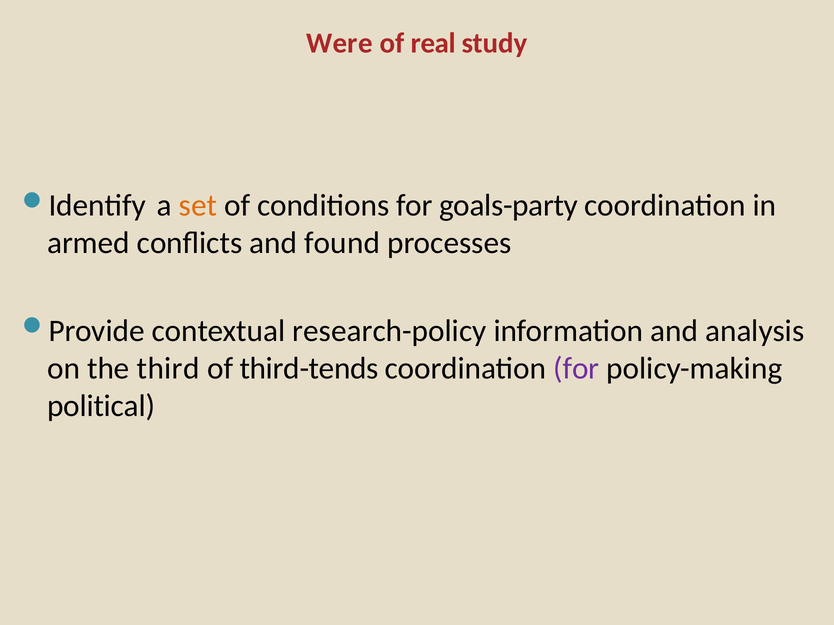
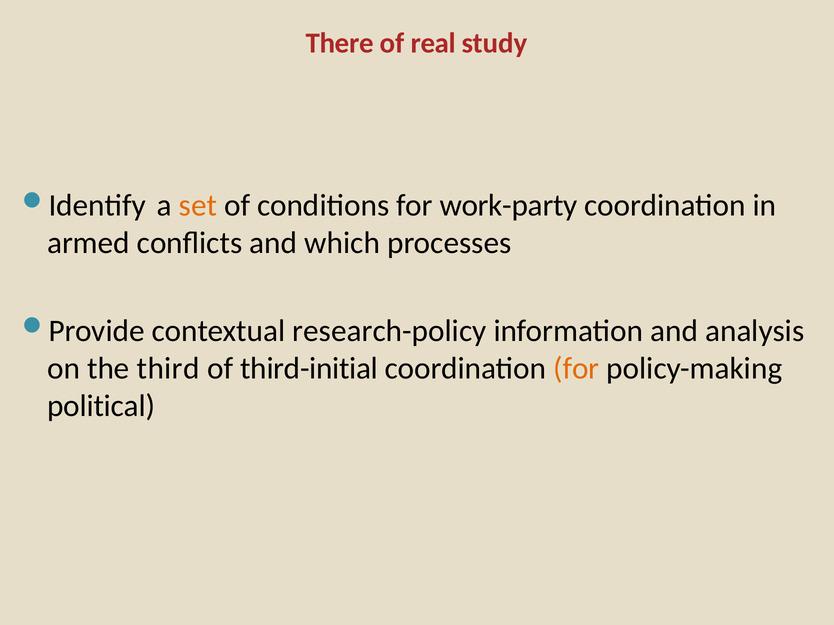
Were: Were -> There
goals-party: goals-party -> work-party
found: found -> which
third-tends: third-tends -> third-initial
for at (576, 369) colour: purple -> orange
